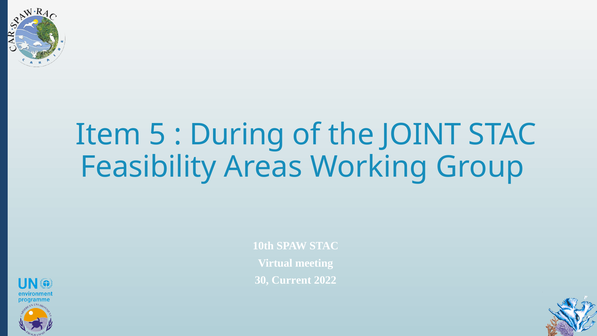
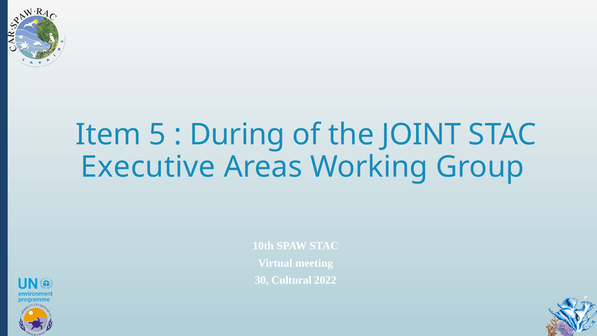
Feasibility: Feasibility -> Executive
Current: Current -> Cultural
